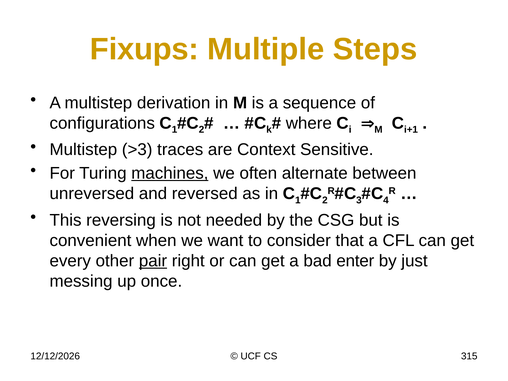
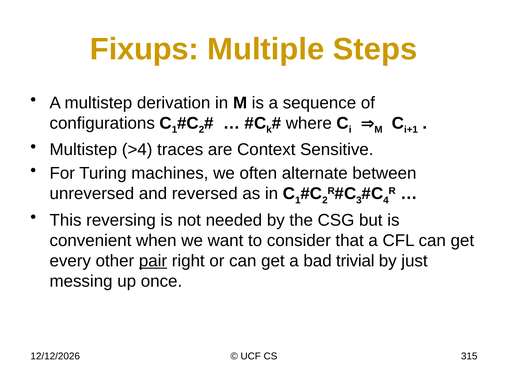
>3: >3 -> >4
machines underline: present -> none
enter: enter -> trivial
